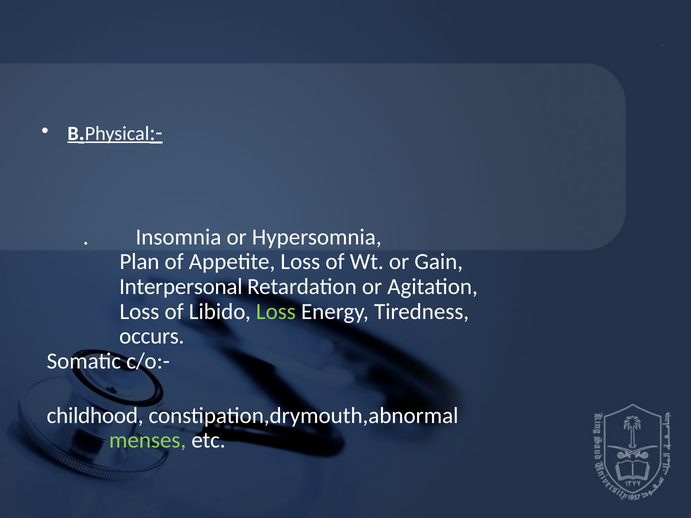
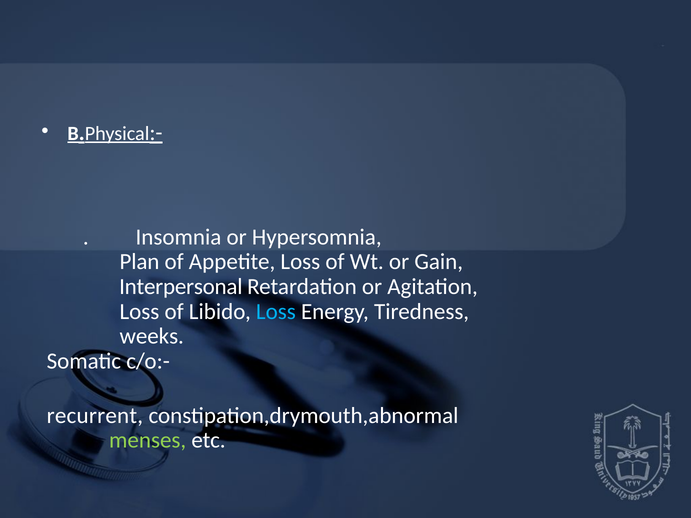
Loss at (276, 312) colour: light green -> light blue
occurs: occurs -> weeks
childhood: childhood -> recurrent
